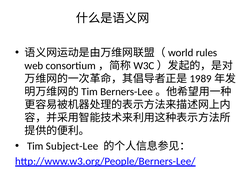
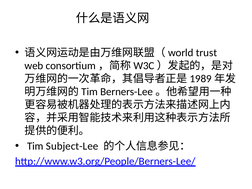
rules: rules -> trust
